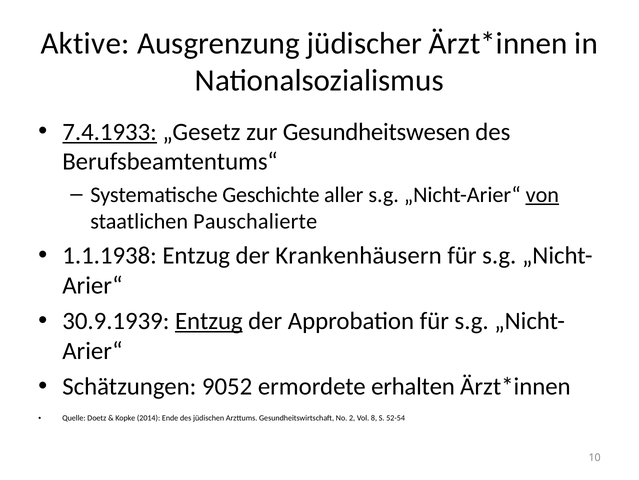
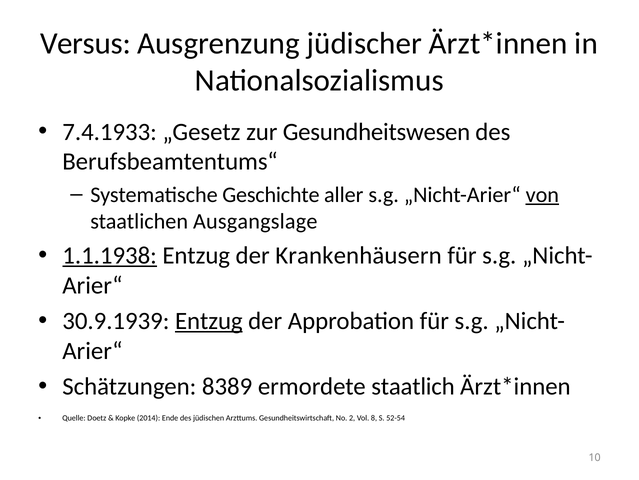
Aktive: Aktive -> Versus
7.4.1933 underline: present -> none
Pauschalierte: Pauschalierte -> Ausgangslage
1.1.1938 underline: none -> present
9052: 9052 -> 8389
erhalten: erhalten -> staatlich
